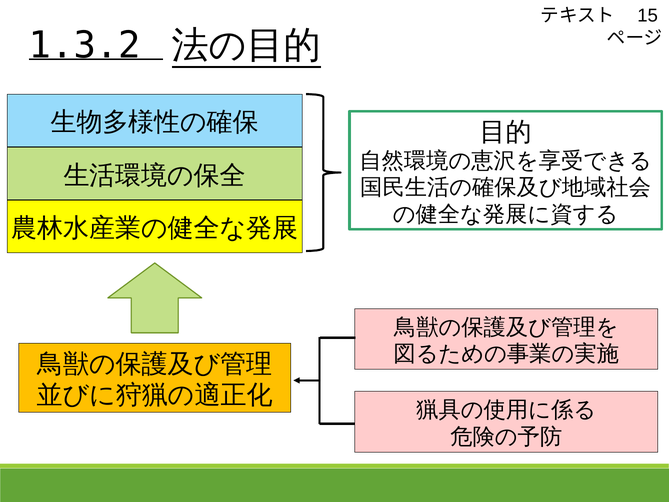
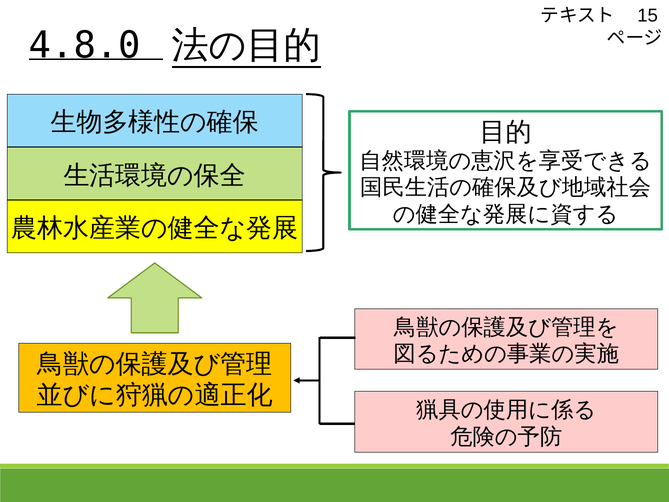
1.3.2: 1.3.2 -> 4.8.0
